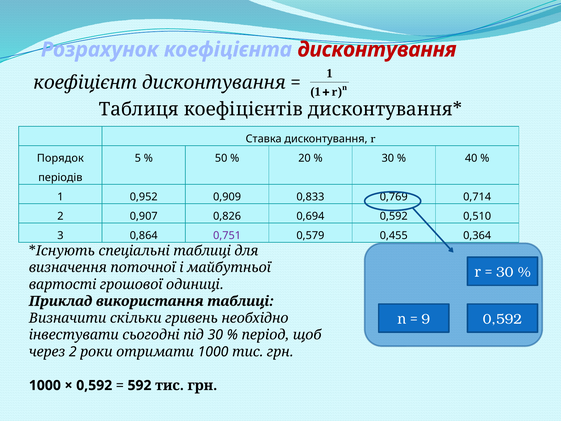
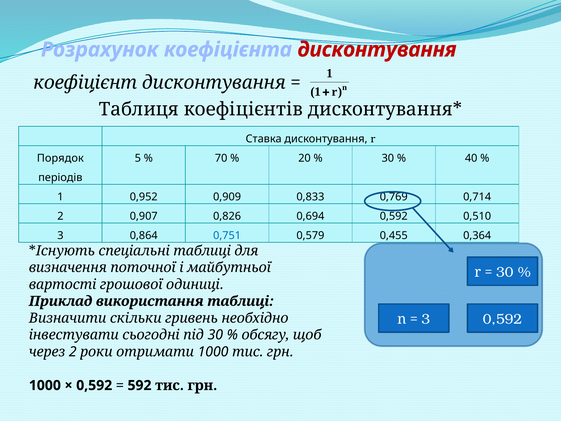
50: 50 -> 70
0,751 colour: purple -> blue
9 at (426, 319): 9 -> 3
період: період -> обсягу
